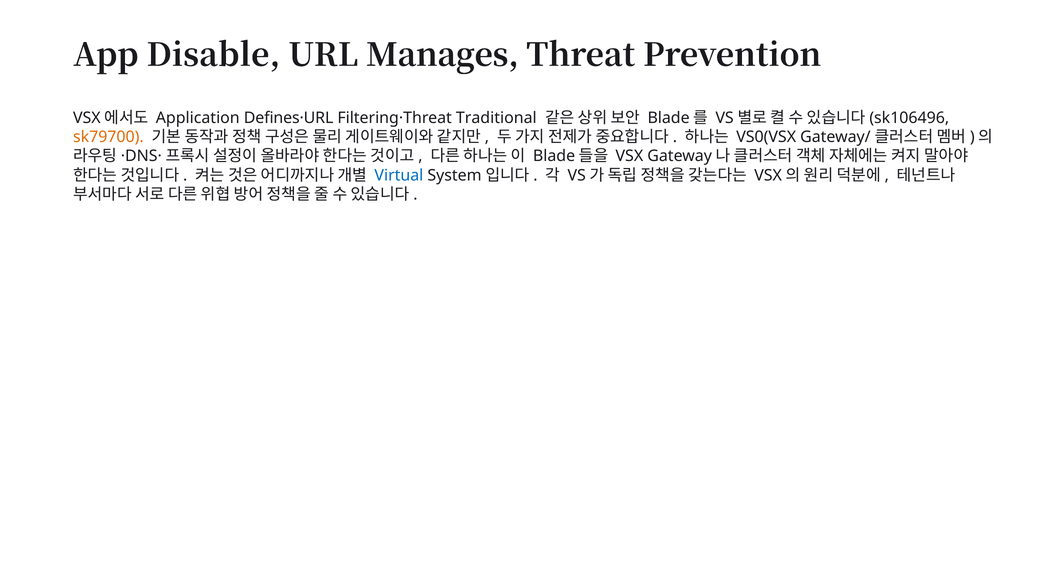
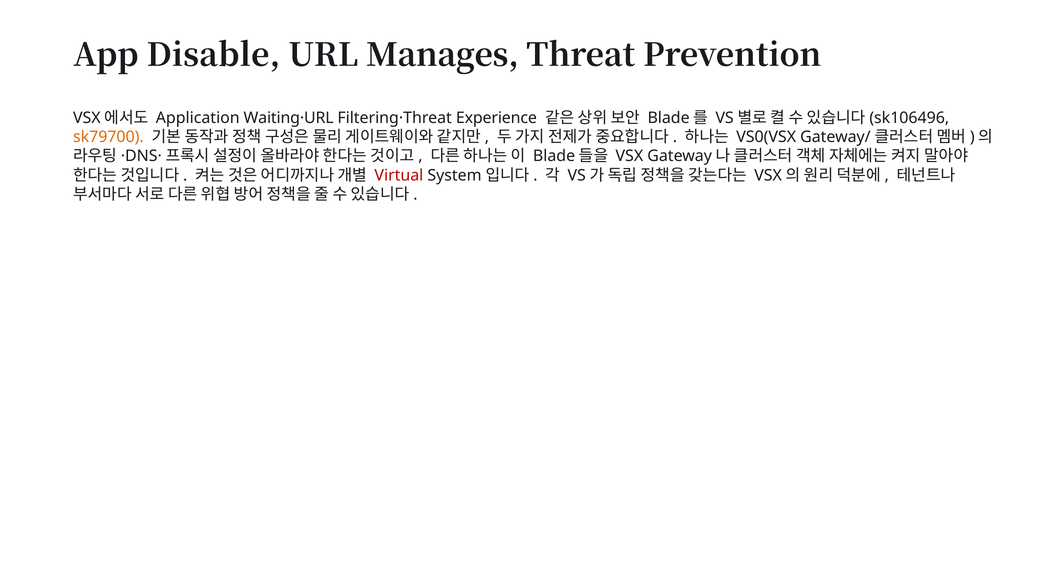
Defines·URL: Defines·URL -> Waiting·URL
Traditional: Traditional -> Experience
Virtual colour: blue -> red
